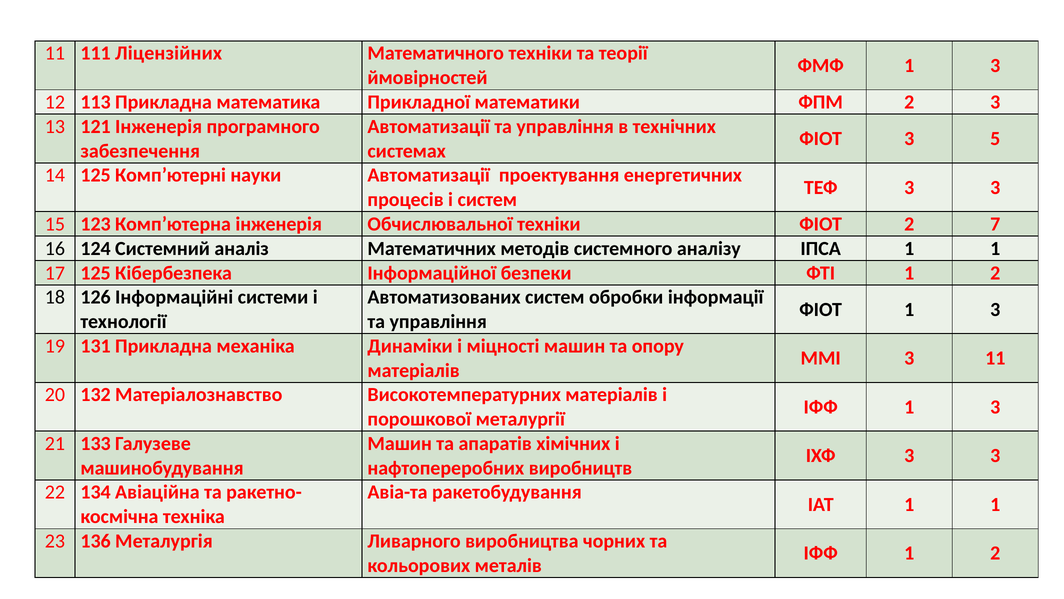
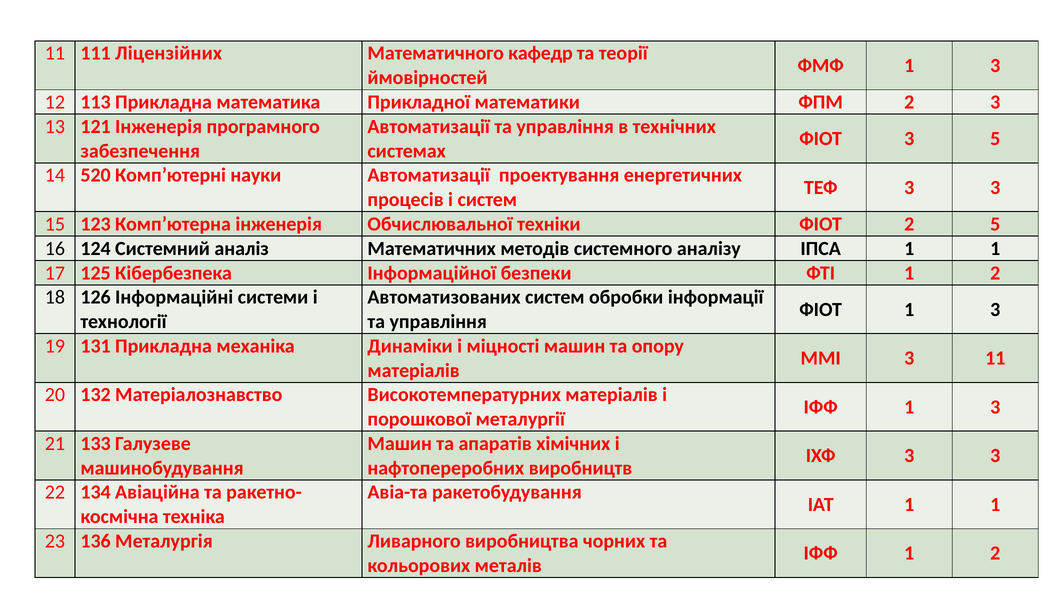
Математичного техніки: техніки -> кафедр
14 125: 125 -> 520
2 7: 7 -> 5
